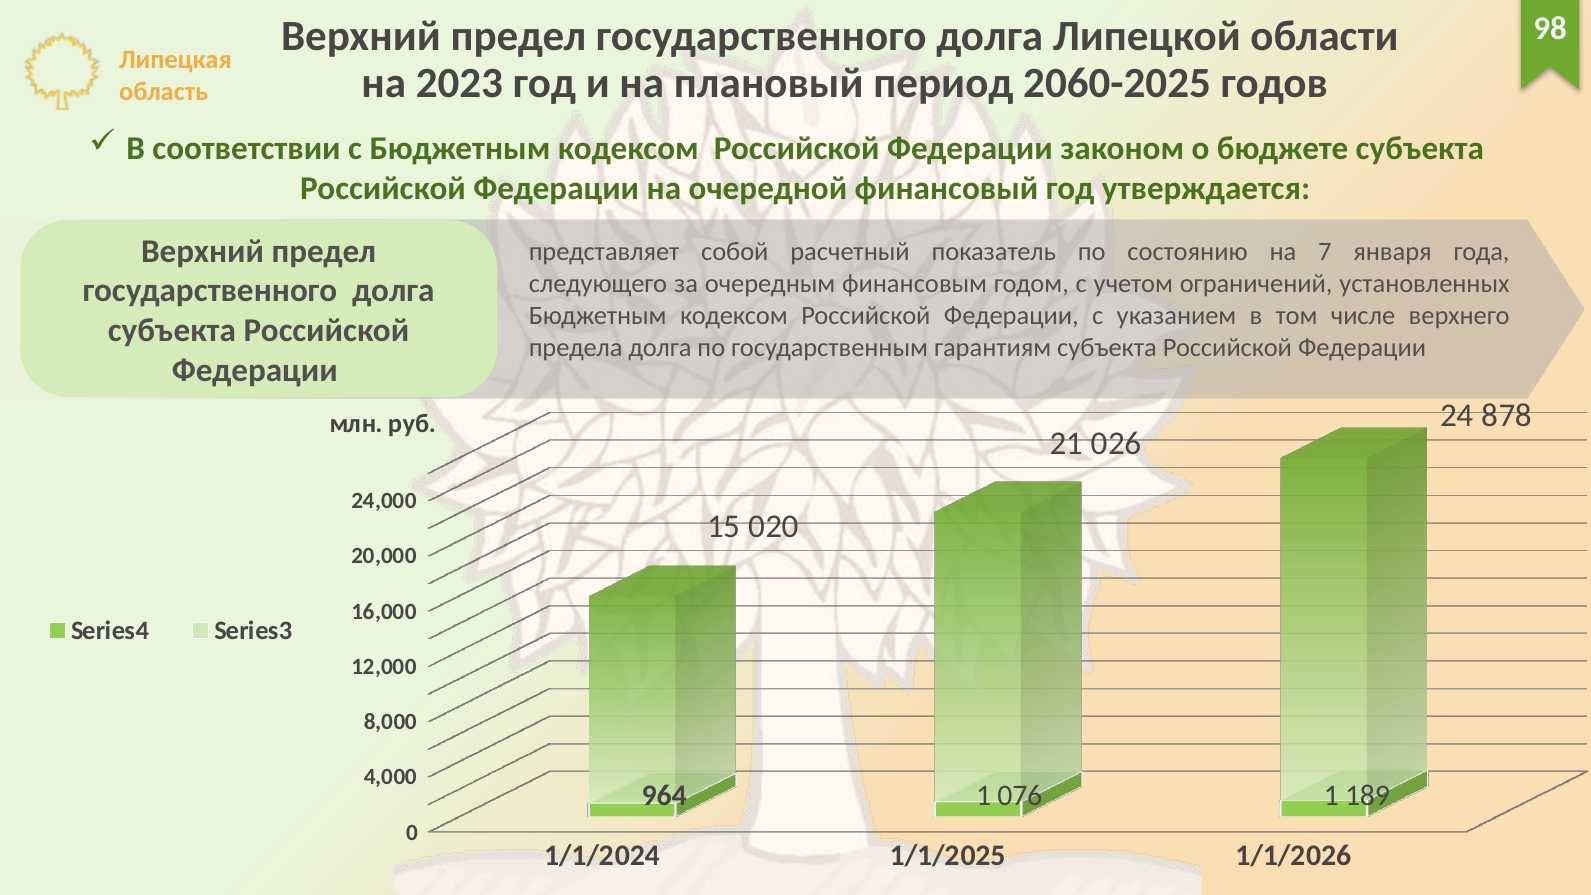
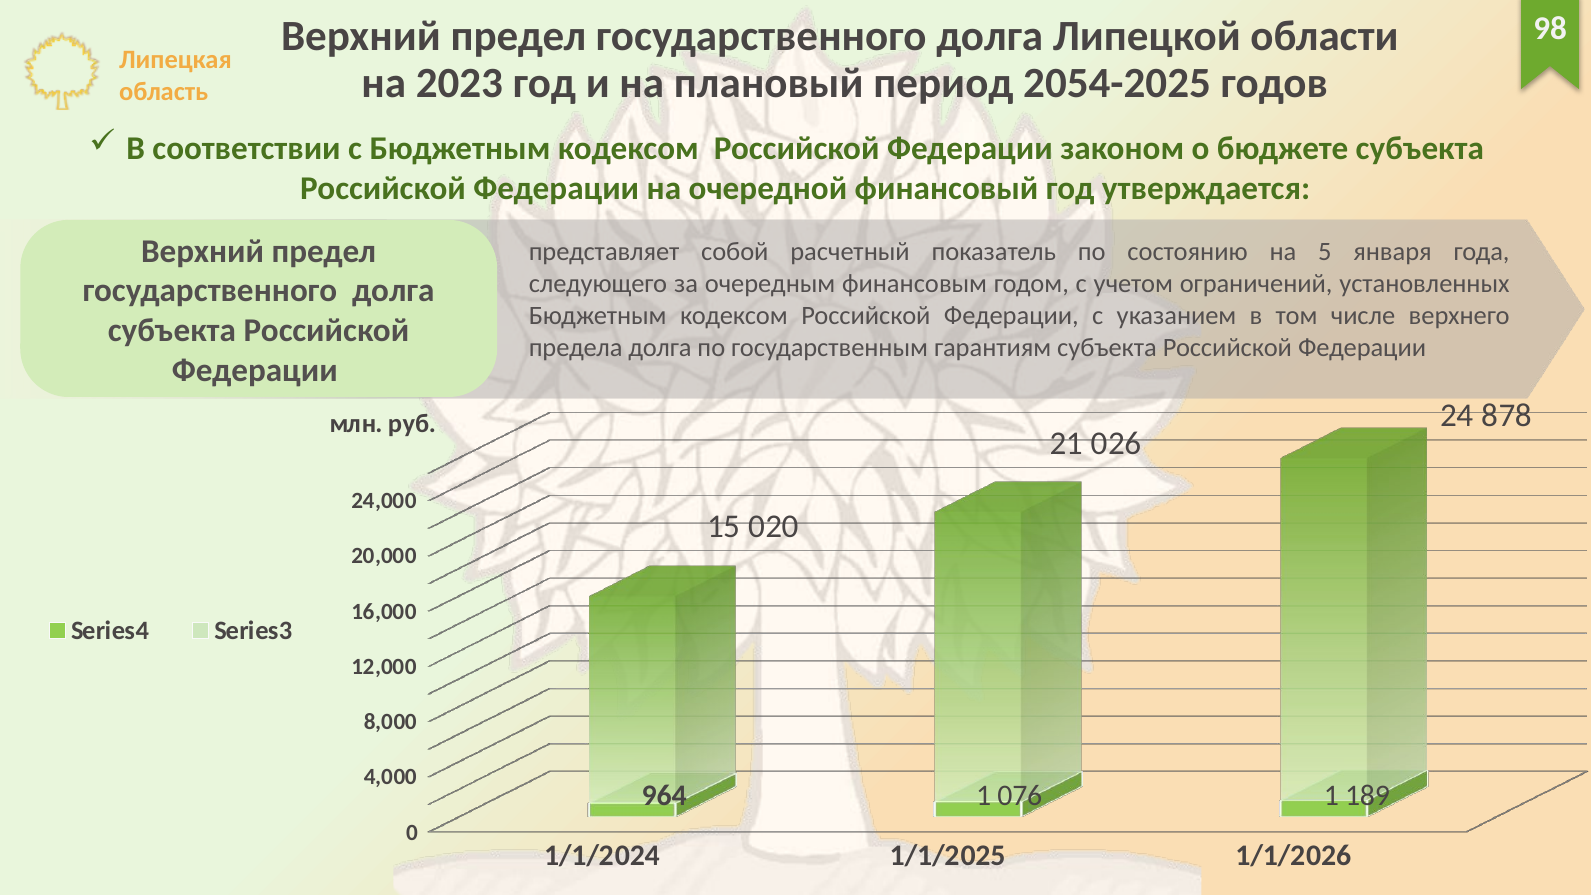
2060-2025: 2060-2025 -> 2054-2025
7: 7 -> 5
